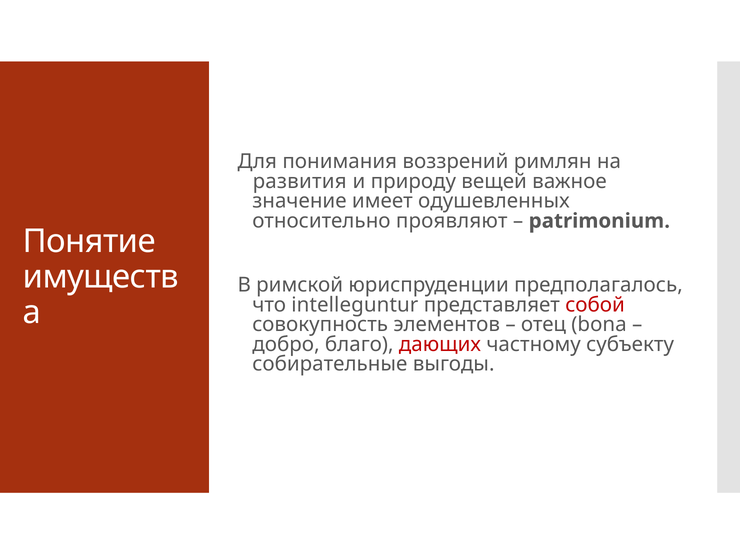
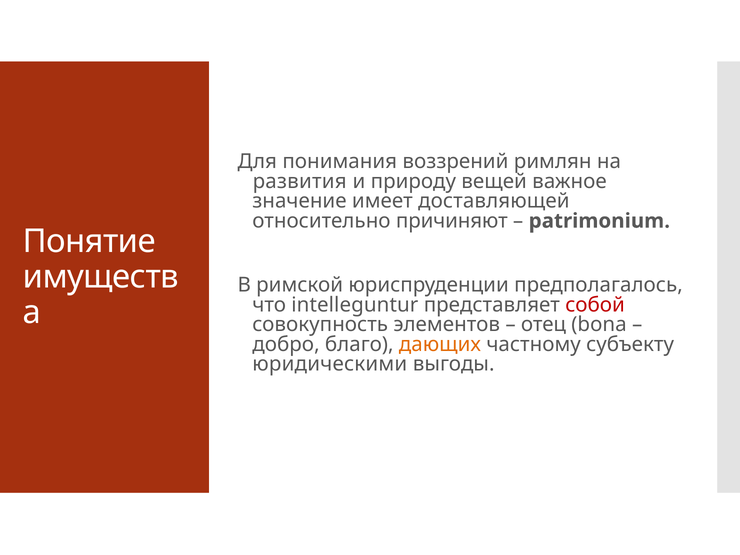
одушевленных: одушевленных -> доставляющей
проявляют: проявляют -> причиняют
дающих colour: red -> orange
собирательные: собирательные -> юридическими
